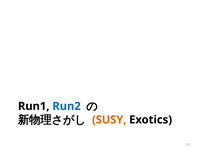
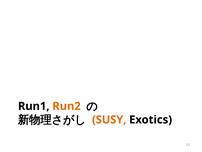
Run2 colour: blue -> orange
